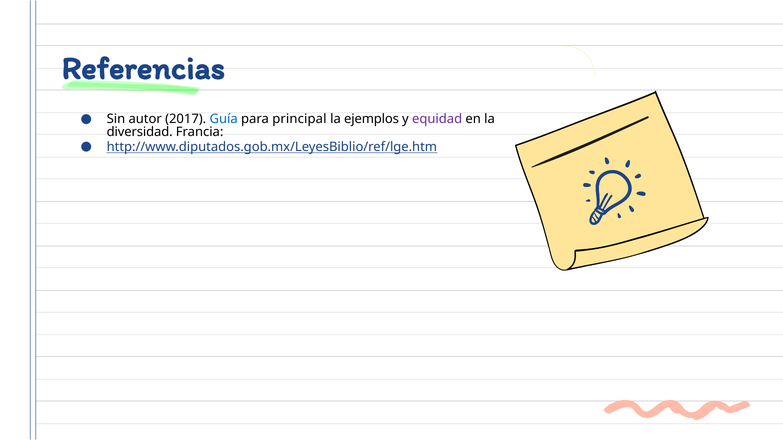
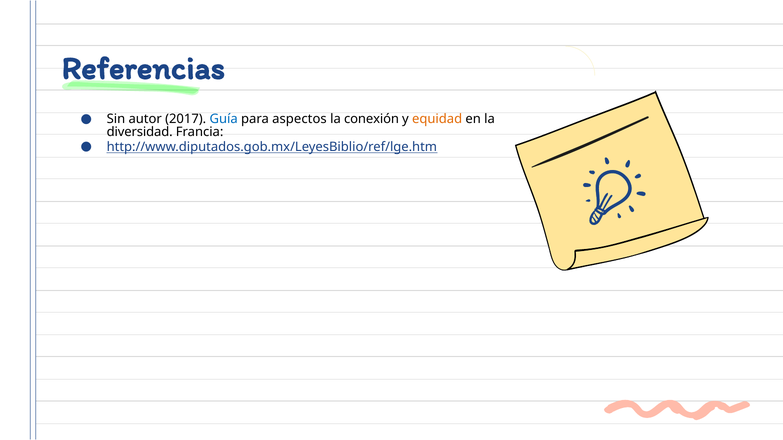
principal: principal -> aspectos
ejemplos: ejemplos -> conexión
equidad colour: purple -> orange
